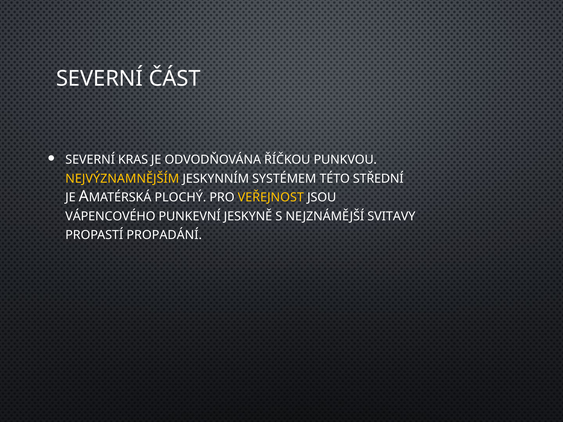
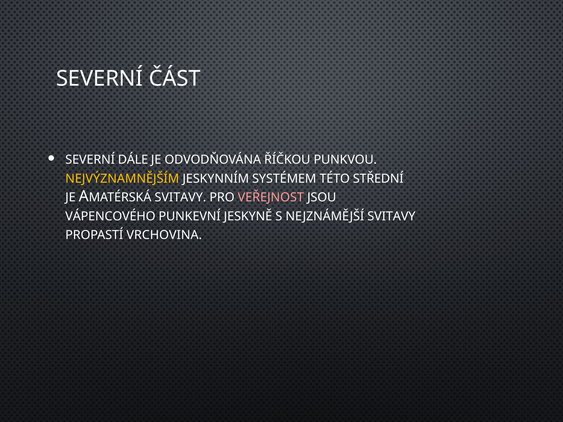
KRAS: KRAS -> DÁLE
PLOCHÝ at (180, 198): PLOCHÝ -> SVITAVY
VEŘEJNOST colour: yellow -> pink
PROPADÁNÍ: PROPADÁNÍ -> VRCHOVINA
